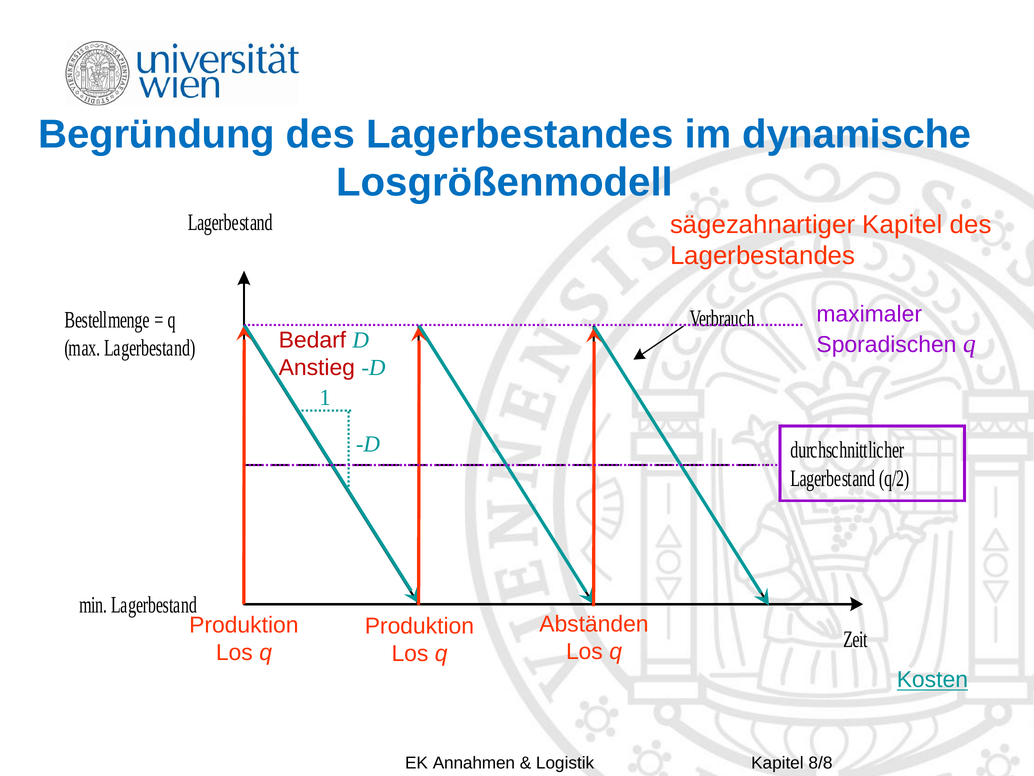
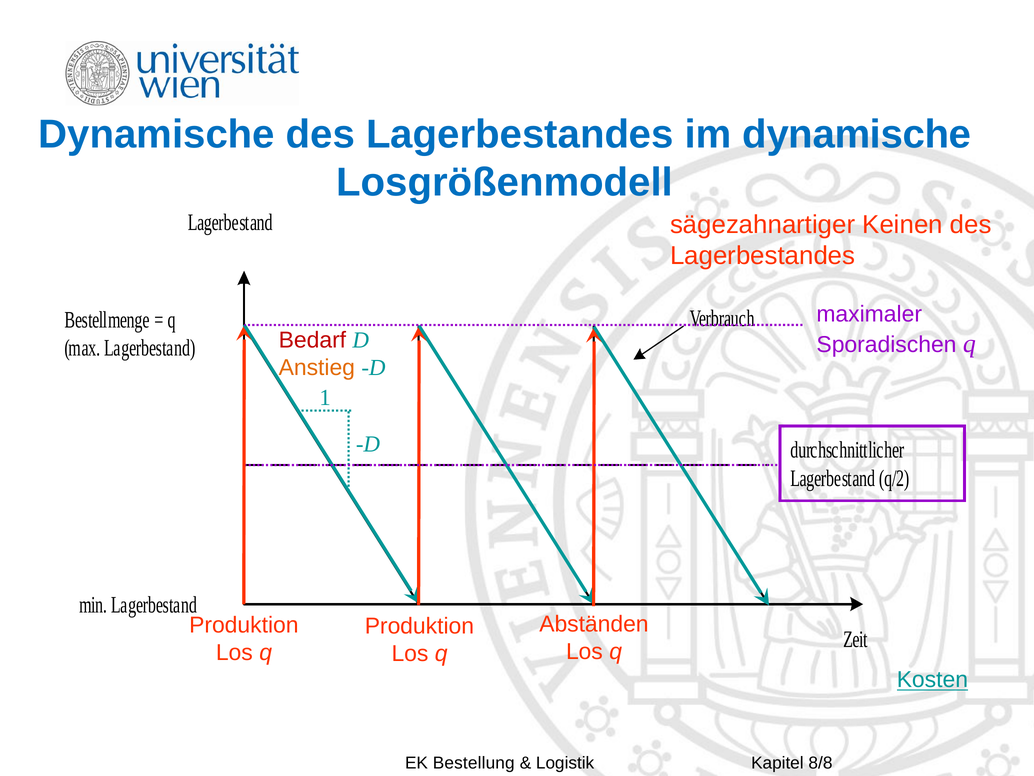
Begründung at (157, 134): Begründung -> Dynamische
sägezahnartiger Kapitel: Kapitel -> Keinen
Anstieg colour: red -> orange
Annahmen: Annahmen -> Bestellung
